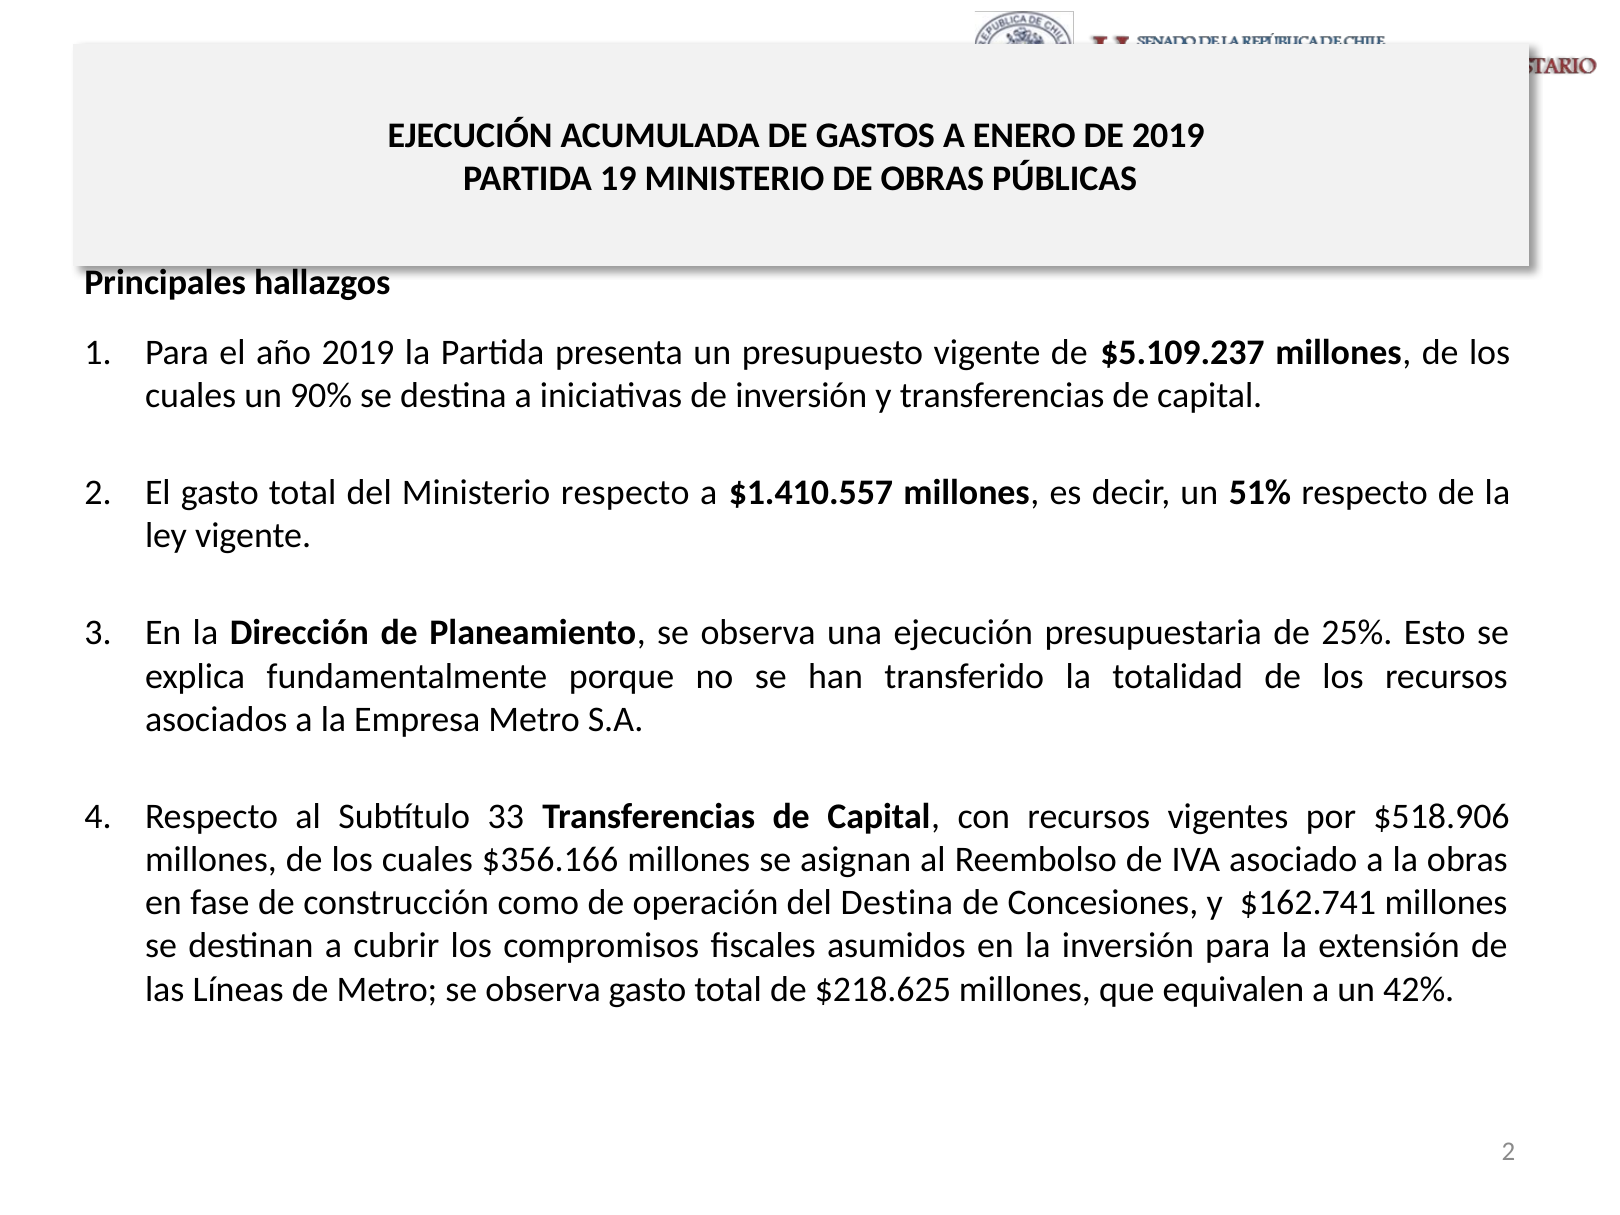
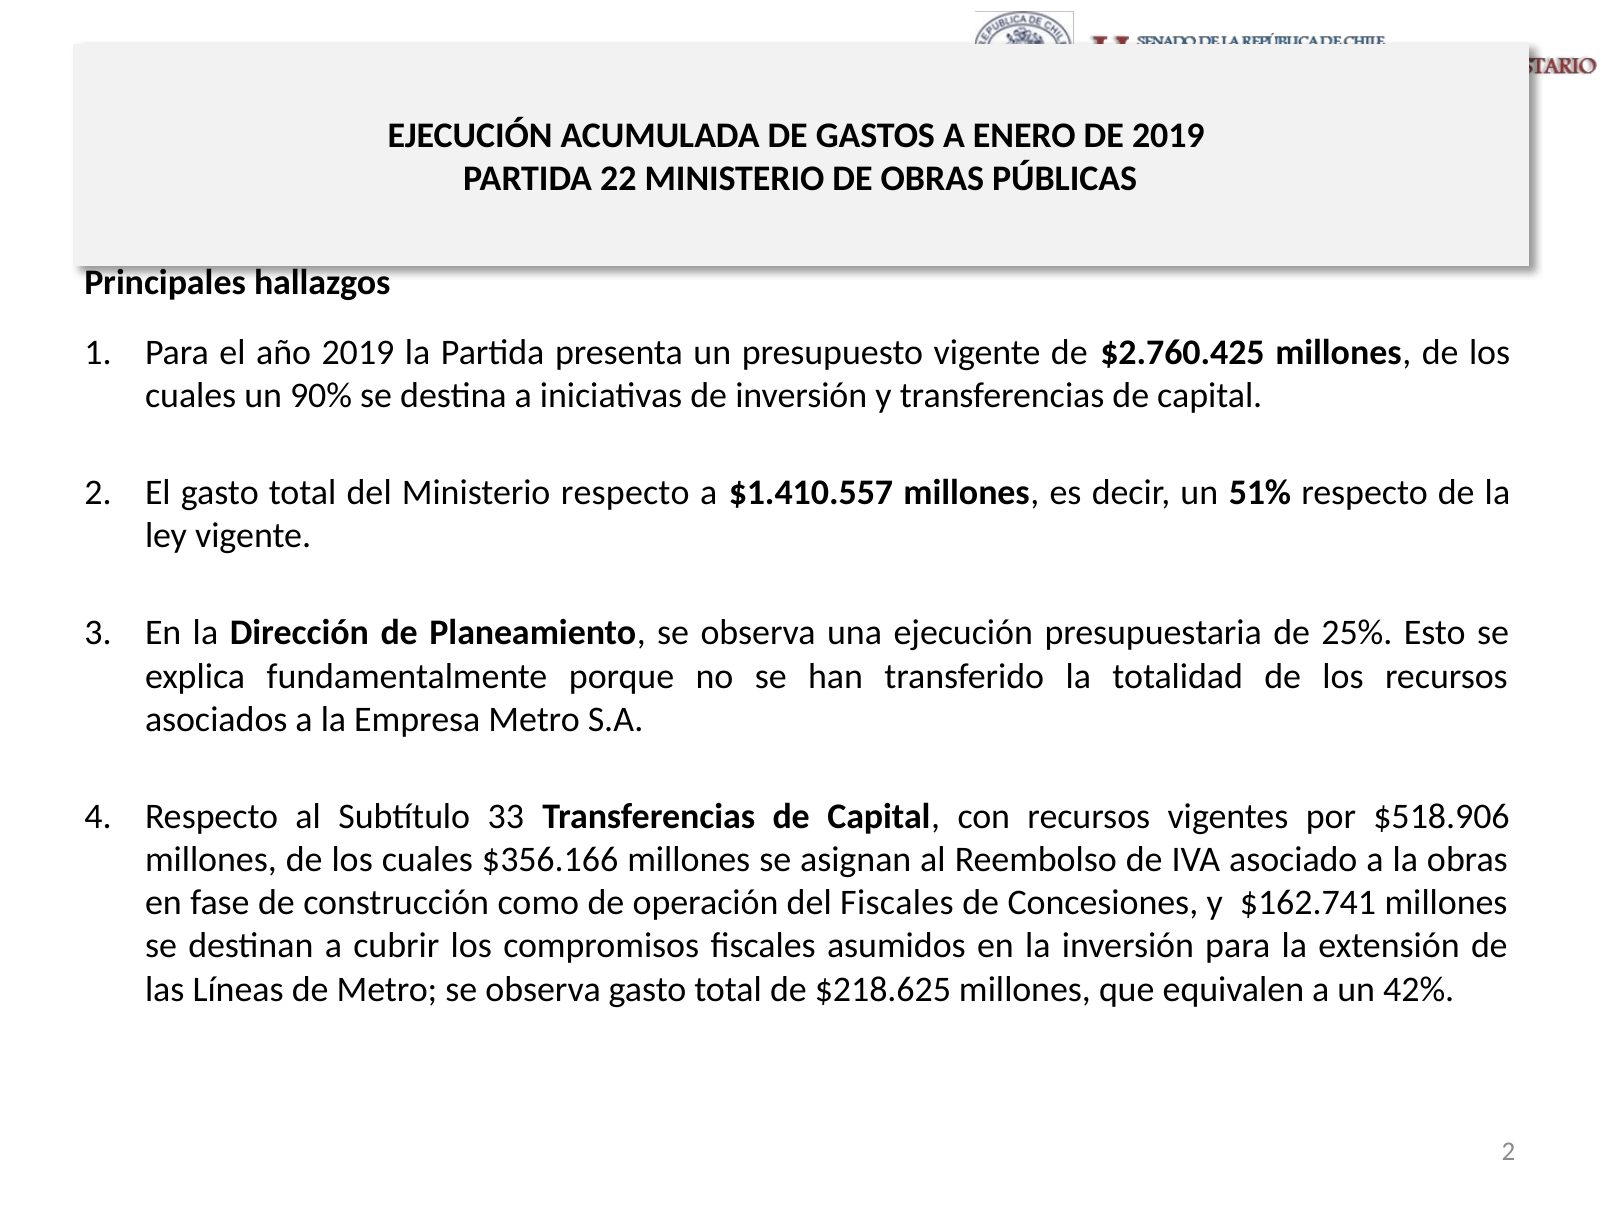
19: 19 -> 22
$5.109.237: $5.109.237 -> $2.760.425
del Destina: Destina -> Fiscales
